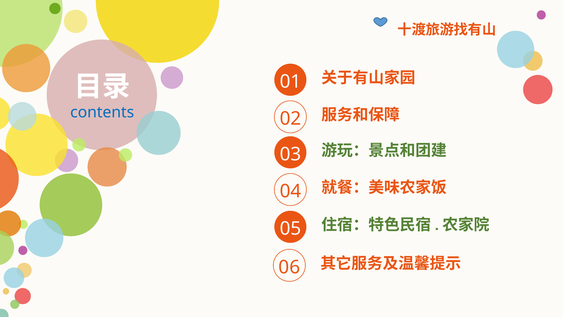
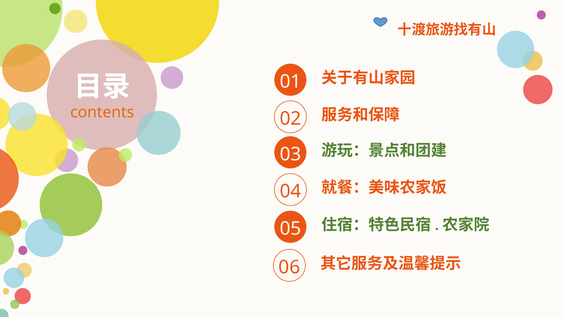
contents colour: blue -> orange
